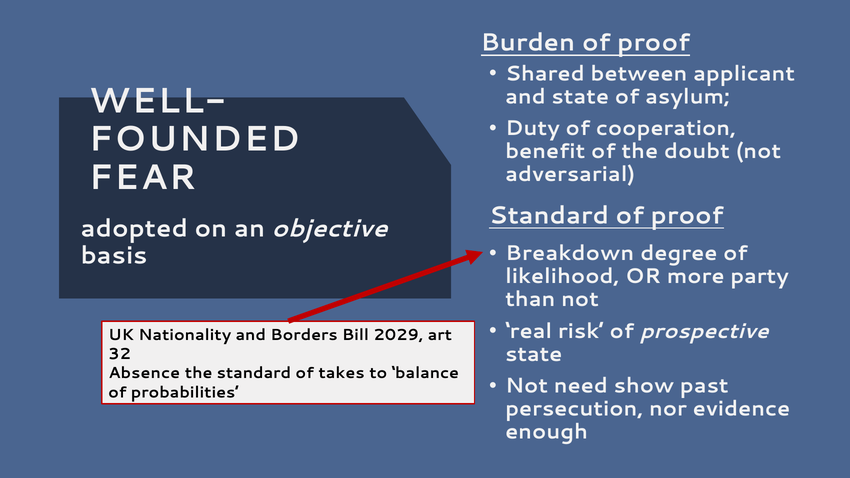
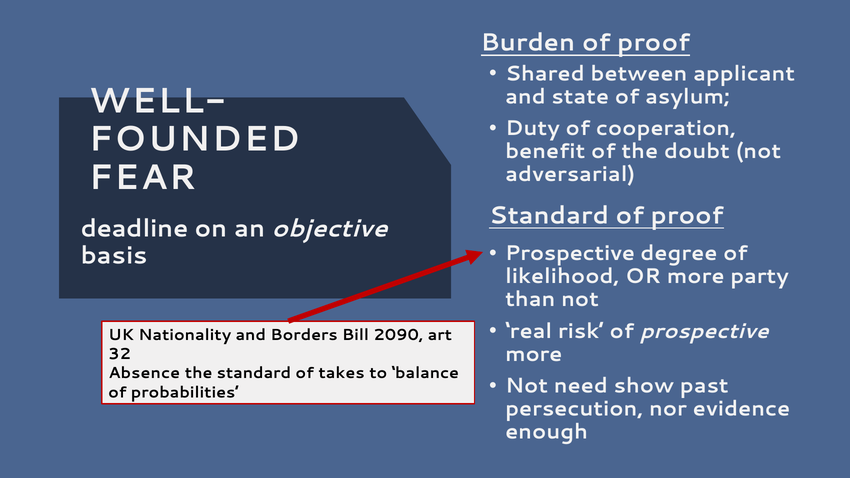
adopted: adopted -> deadline
Breakdown at (570, 254): Breakdown -> Prospective
2029: 2029 -> 2090
state at (534, 354): state -> more
